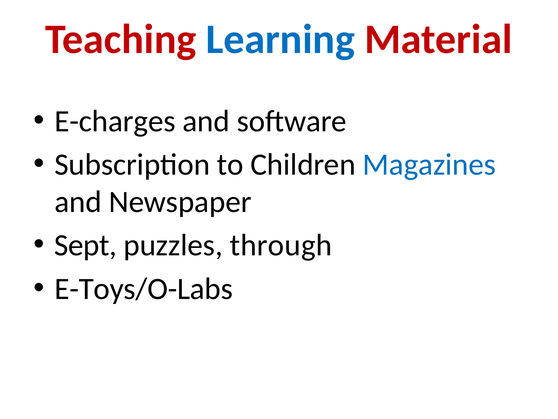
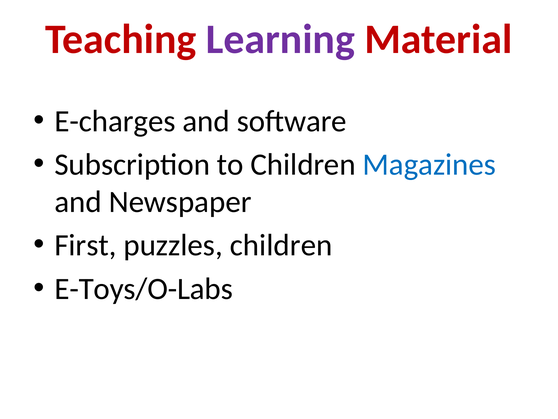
Learning colour: blue -> purple
Sept: Sept -> First
puzzles through: through -> children
